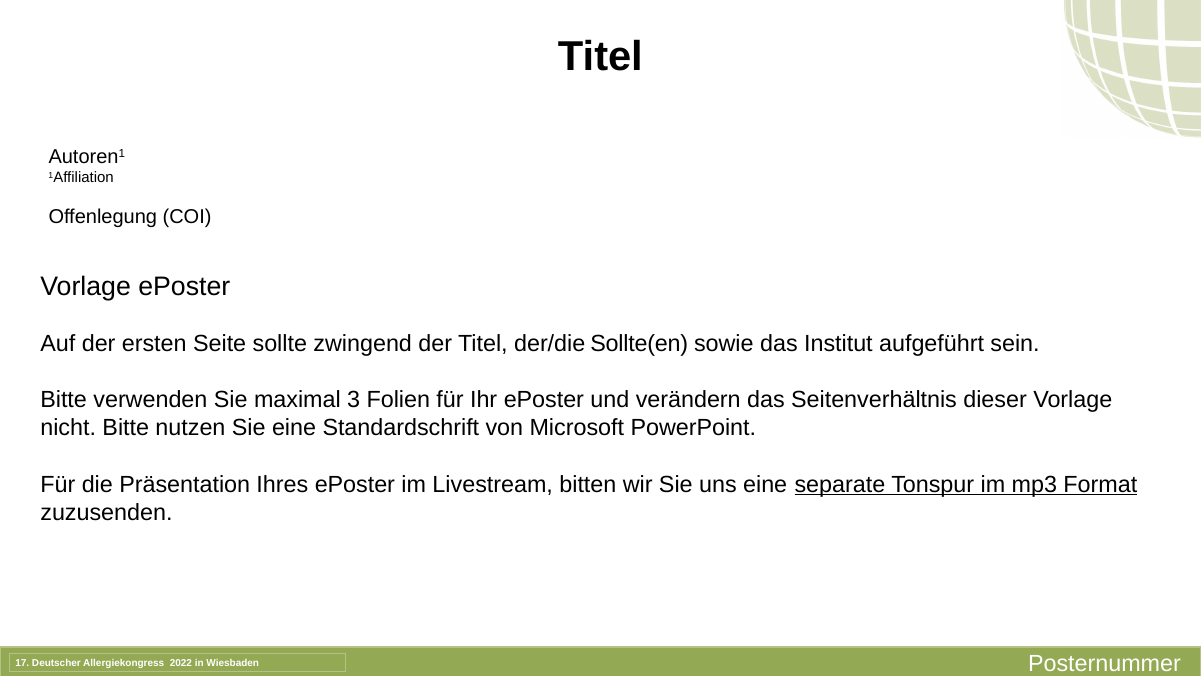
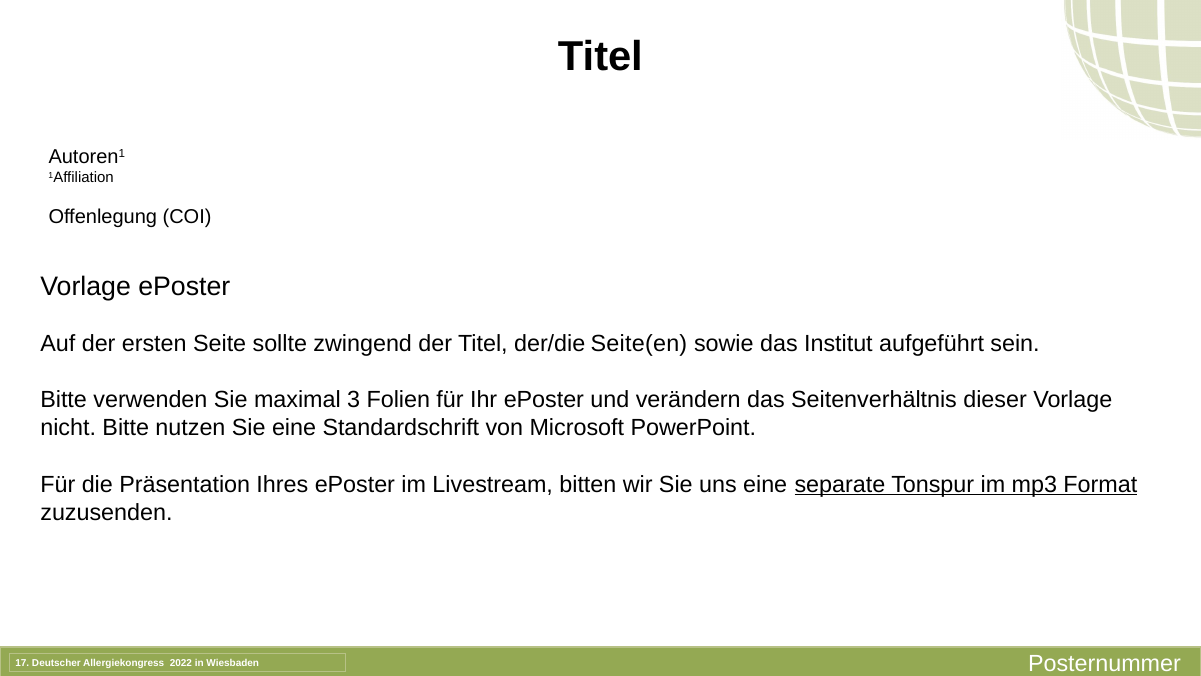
Sollte(en: Sollte(en -> Seite(en
